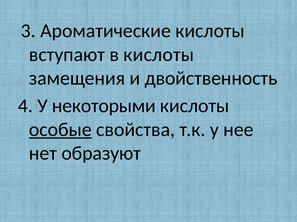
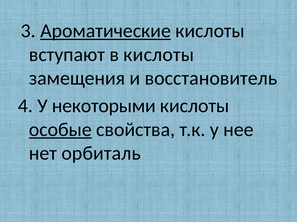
Ароматические underline: none -> present
двойственность: двойственность -> восстановитель
образуют: образуют -> орбиталь
